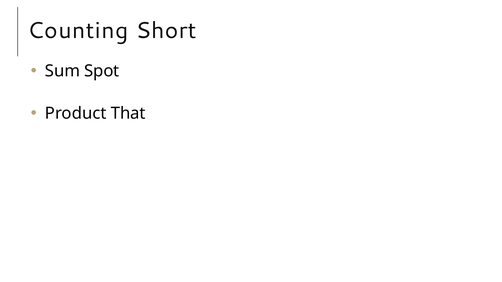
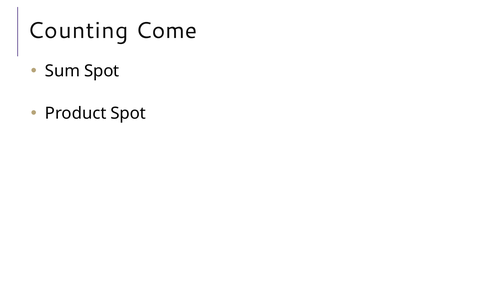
Short: Short -> Come
Product That: That -> Spot
